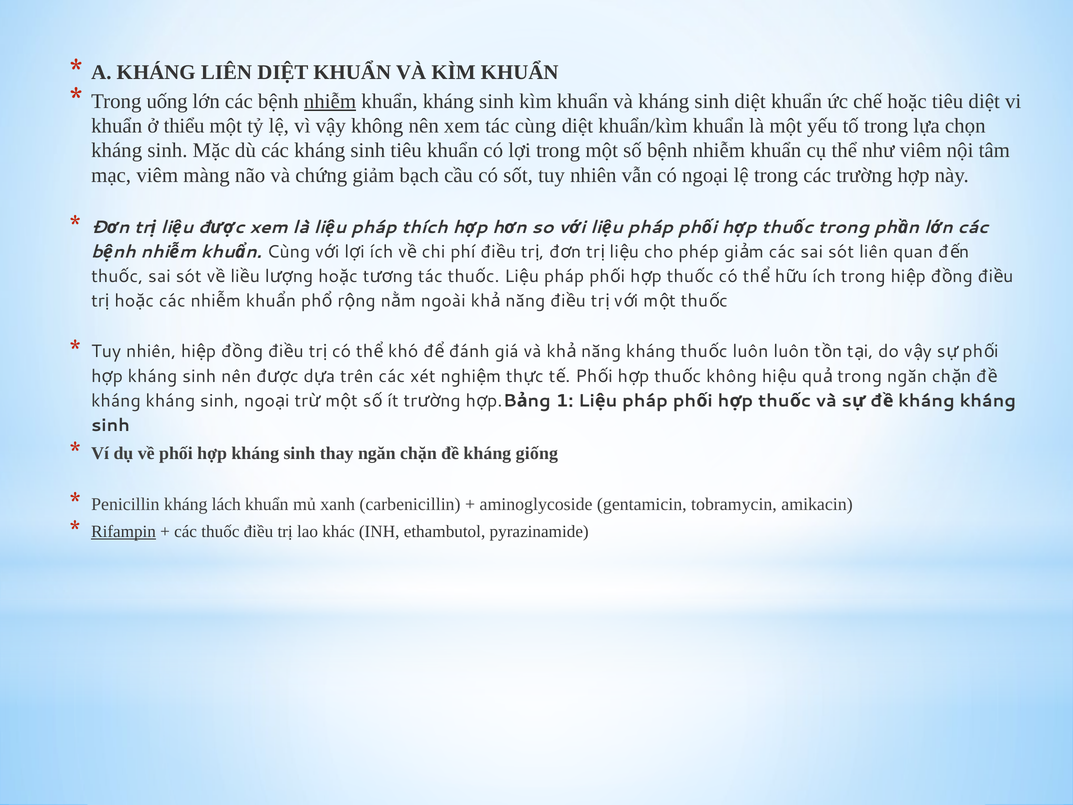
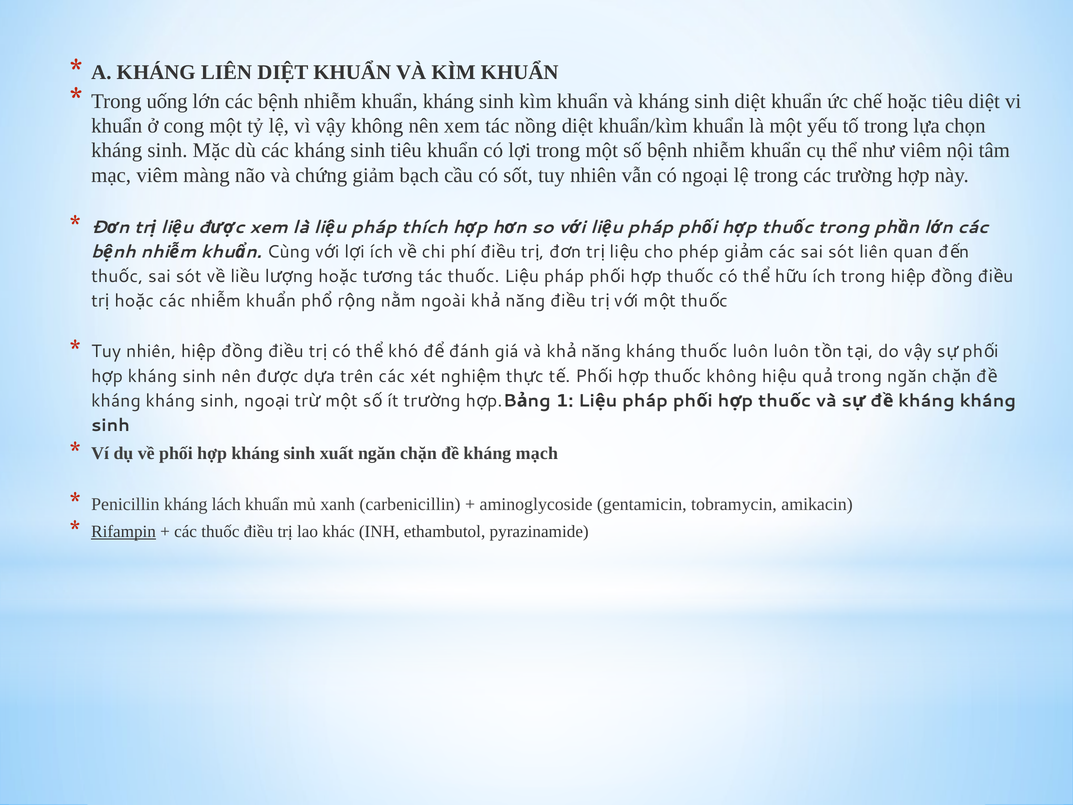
nhiễm at (330, 101) underline: present -> none
thiểu: thiểu -> cong
tác cùng: cùng -> nồng
thay: thay -> xuất
giống: giống -> mạch
